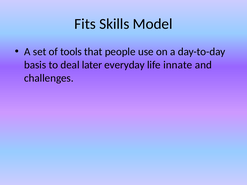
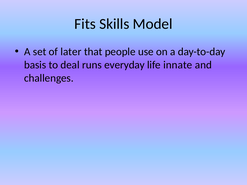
tools: tools -> later
later: later -> runs
